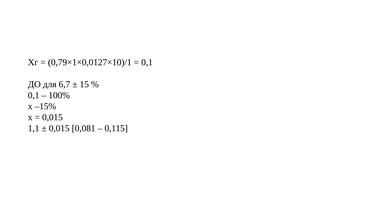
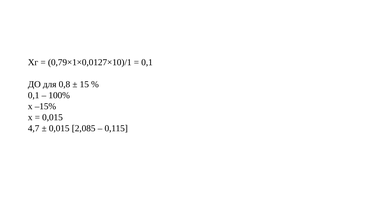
6,7: 6,7 -> 0,8
1,1: 1,1 -> 4,7
0,081: 0,081 -> 2,085
